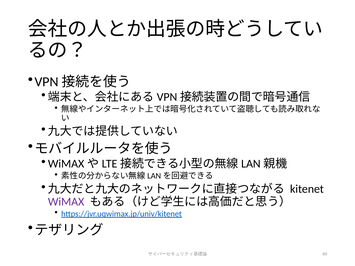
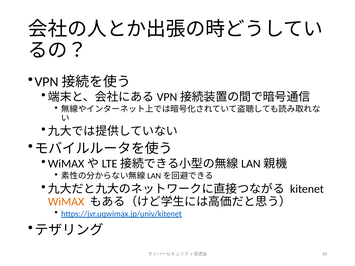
WiMAX colour: purple -> orange
